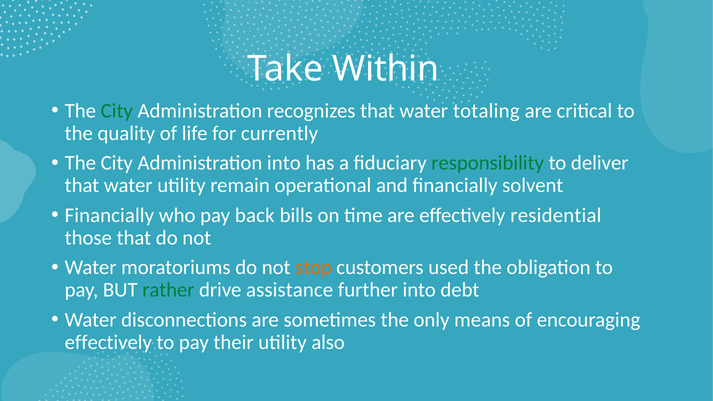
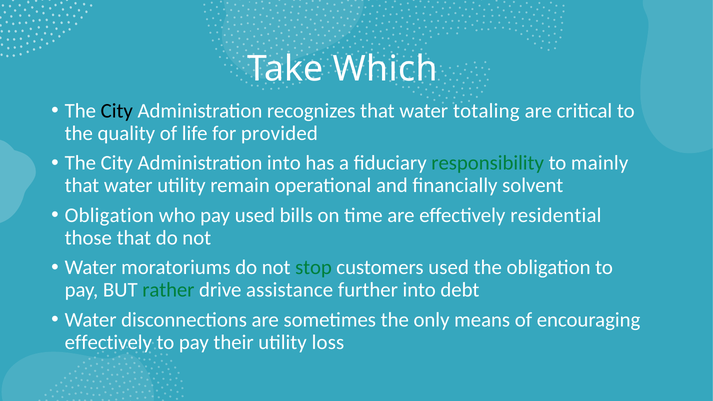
Within: Within -> Which
City at (117, 111) colour: green -> black
currently: currently -> provided
deliver: deliver -> mainly
Financially at (109, 215): Financially -> Obligation
pay back: back -> used
stop colour: orange -> green
also: also -> loss
